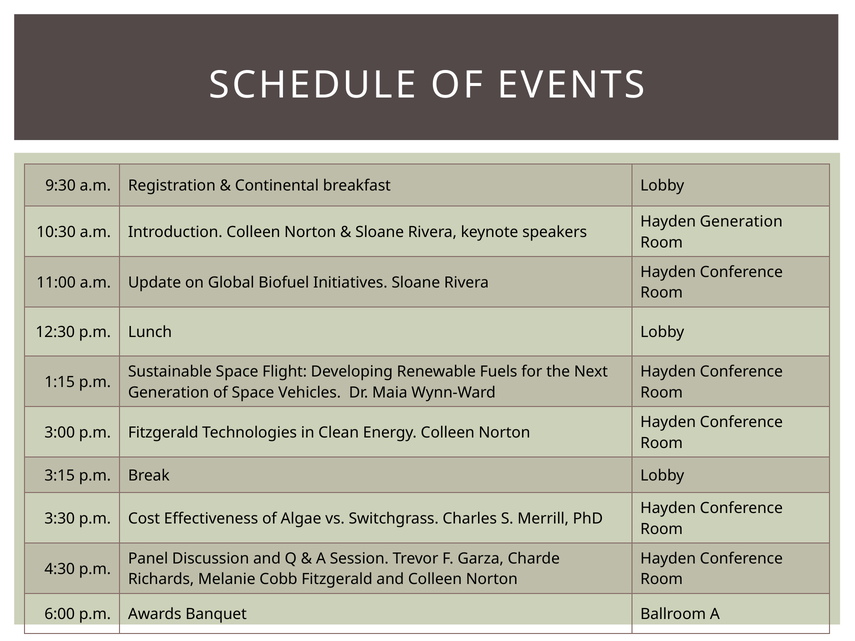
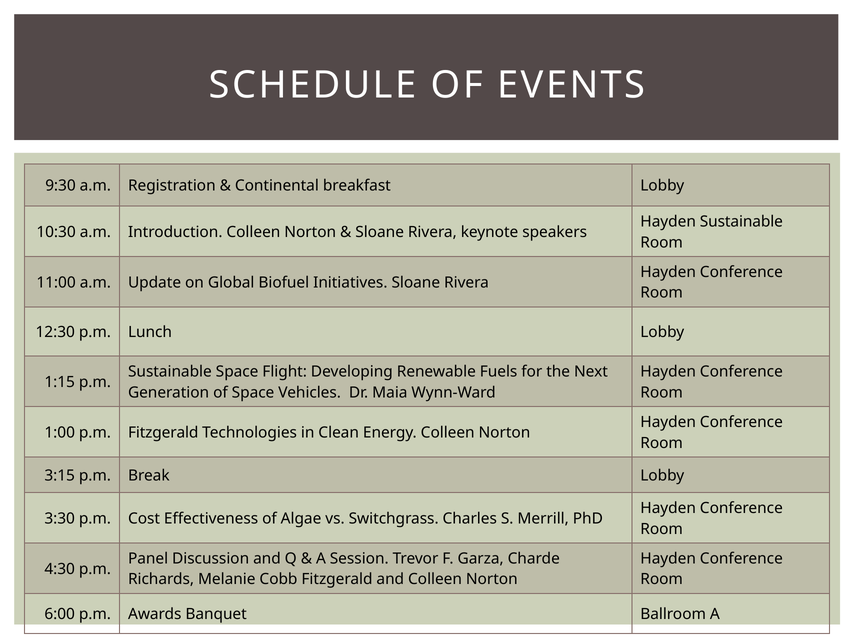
Hayden Generation: Generation -> Sustainable
3:00: 3:00 -> 1:00
